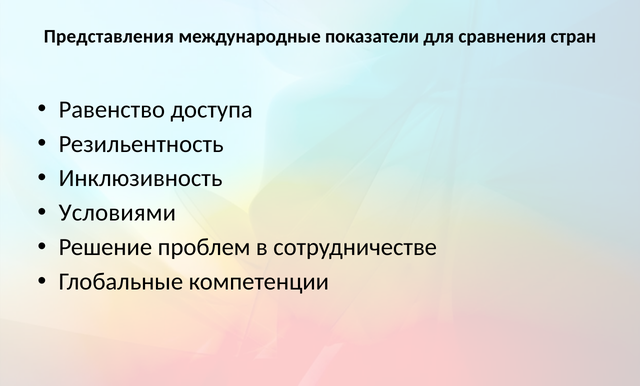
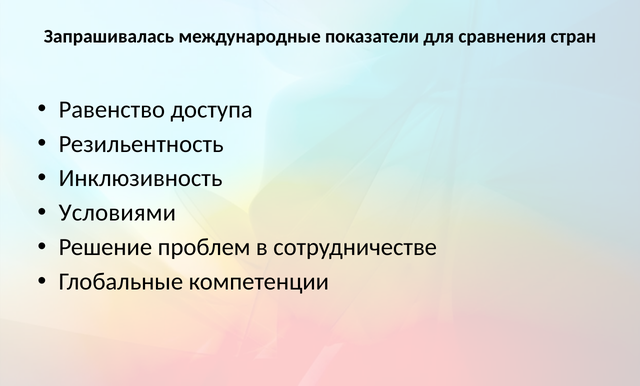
Представления: Представления -> Запрашивалась
